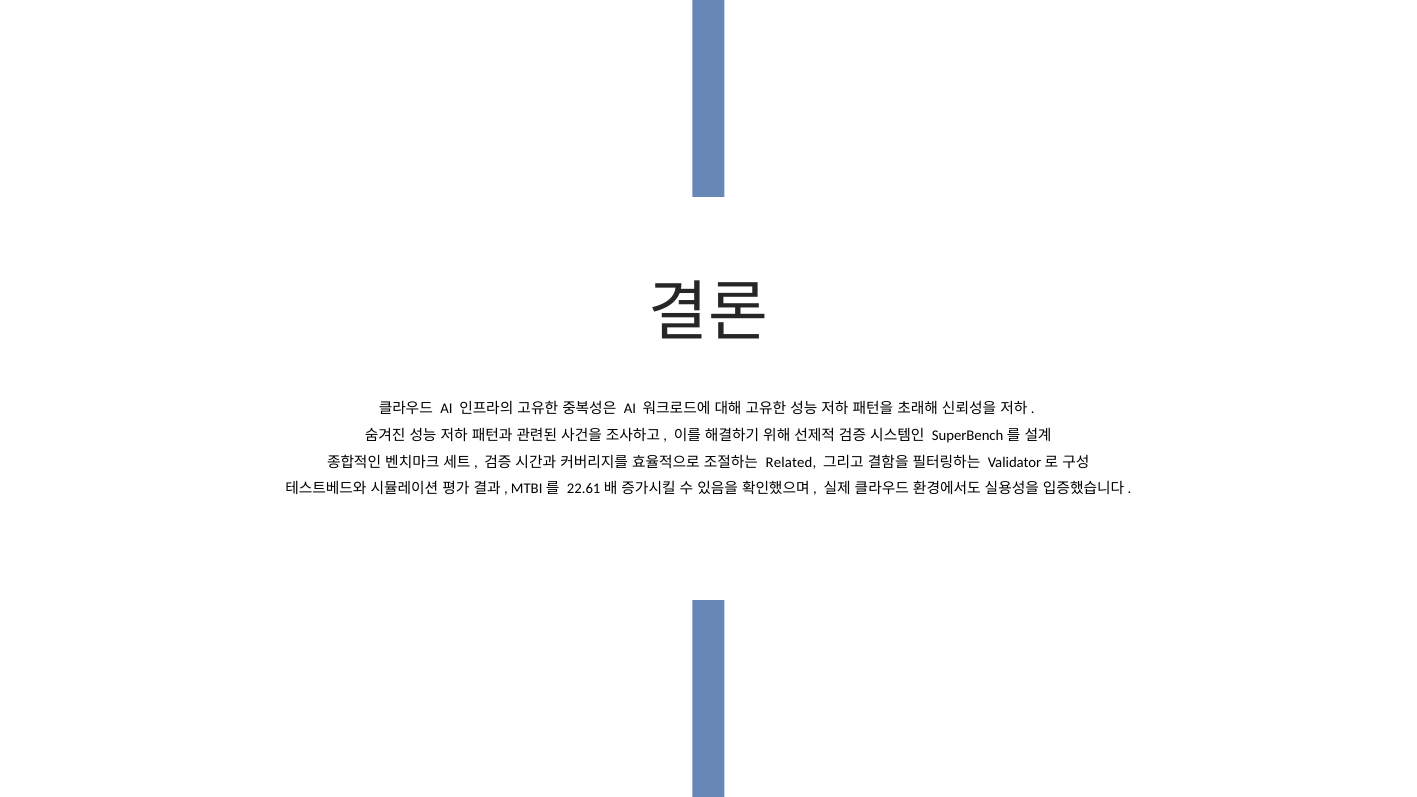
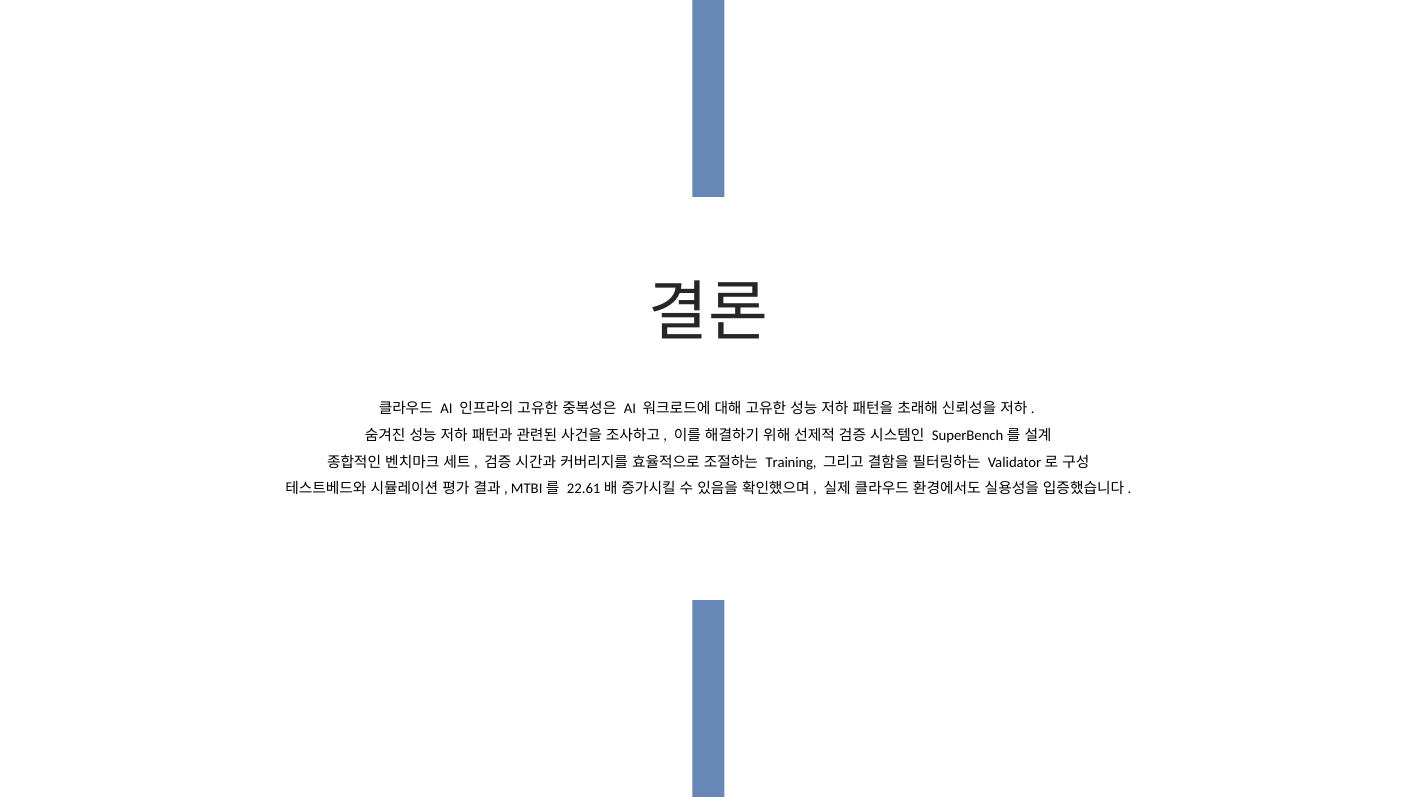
Related: Related -> Training
